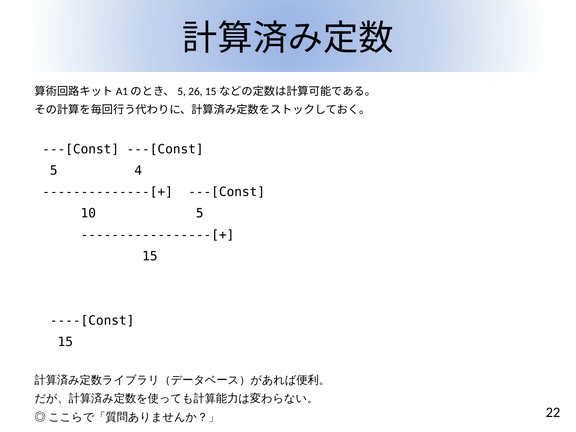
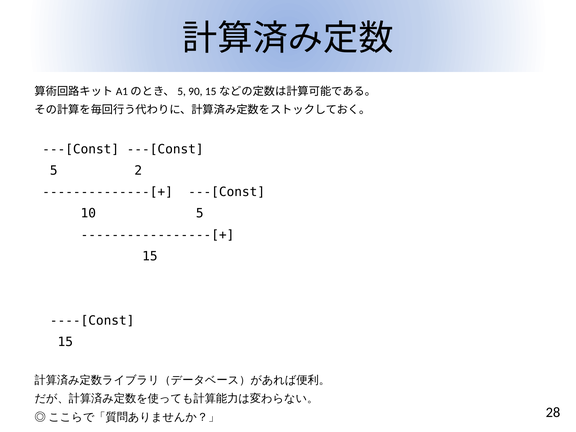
26: 26 -> 90
4: 4 -> 2
22: 22 -> 28
